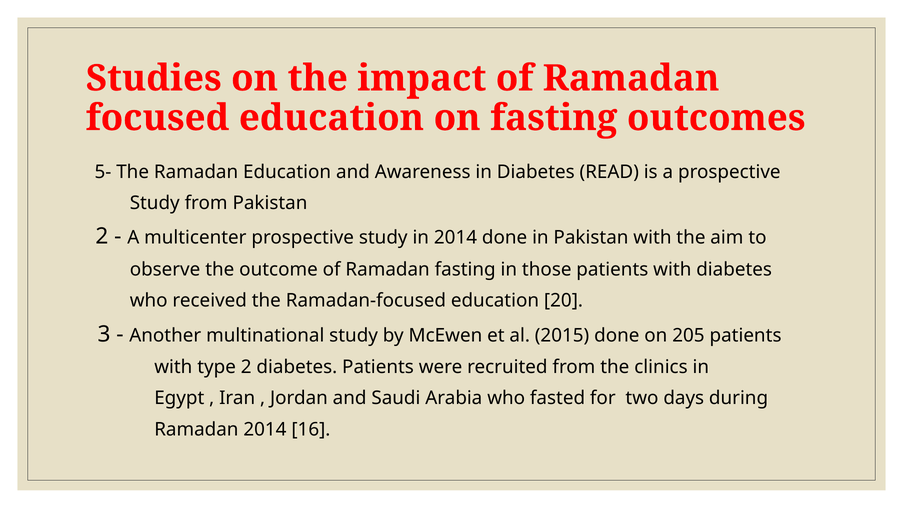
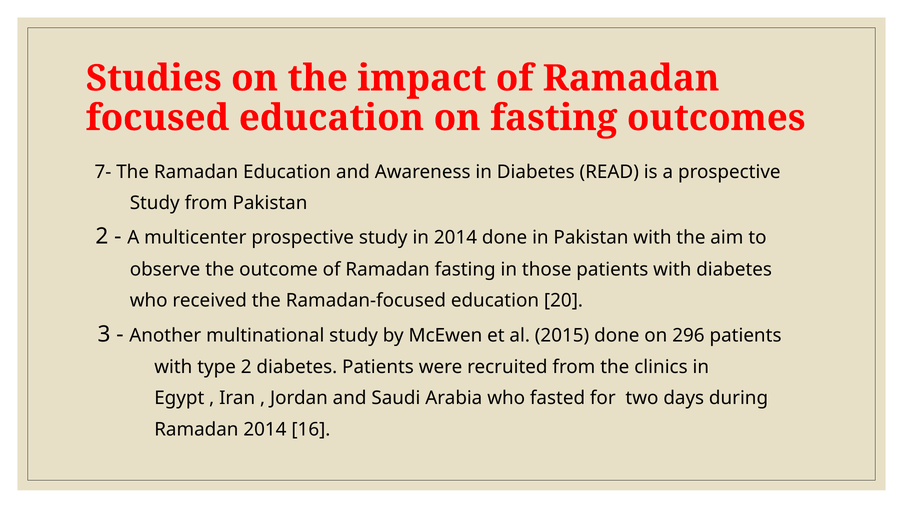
5-: 5- -> 7-
205: 205 -> 296
